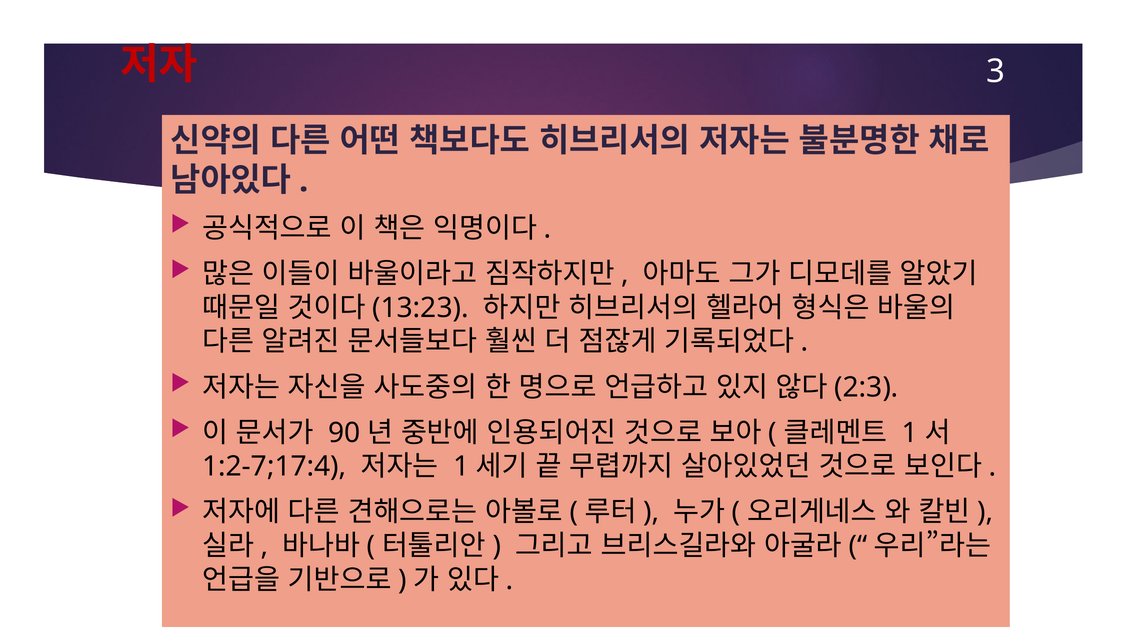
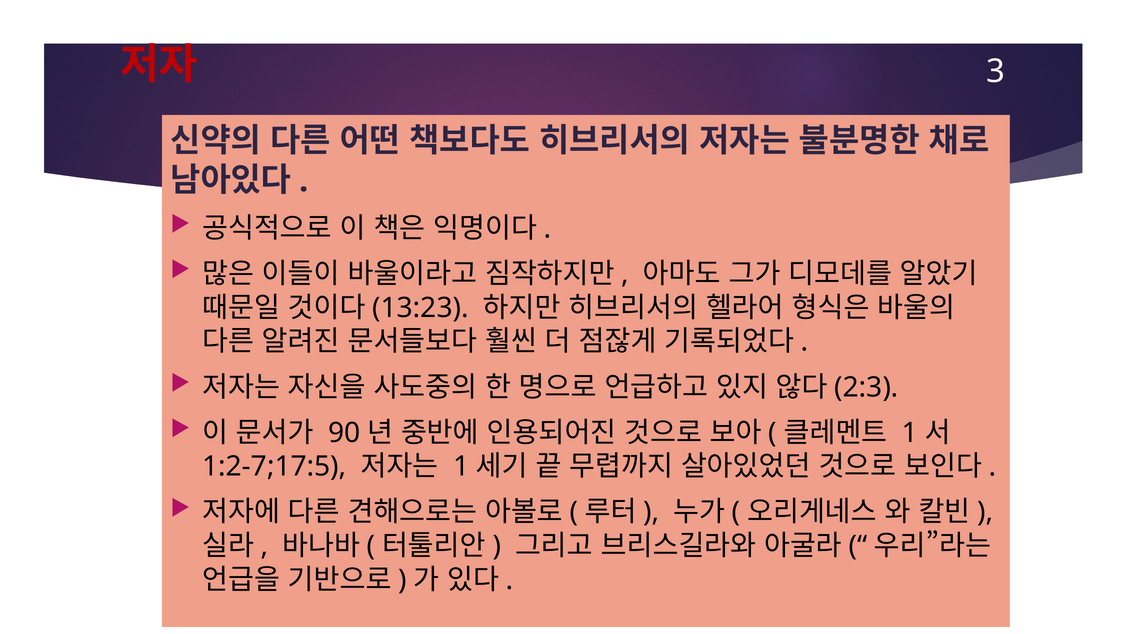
1:2-7;17:4: 1:2-7;17:4 -> 1:2-7;17:5
